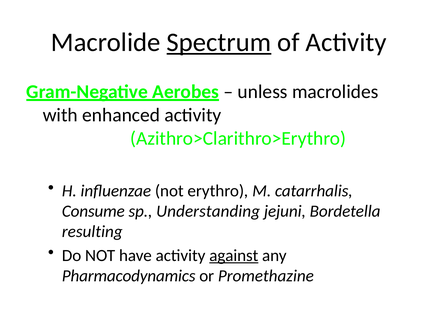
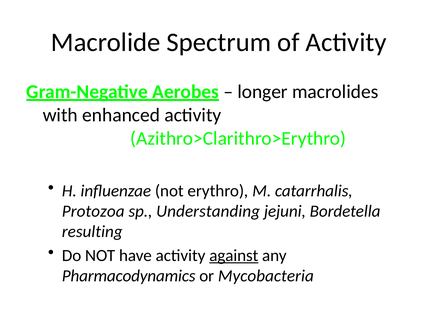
Spectrum underline: present -> none
unless: unless -> longer
Consume: Consume -> Protozoa
Promethazine: Promethazine -> Mycobacteria
